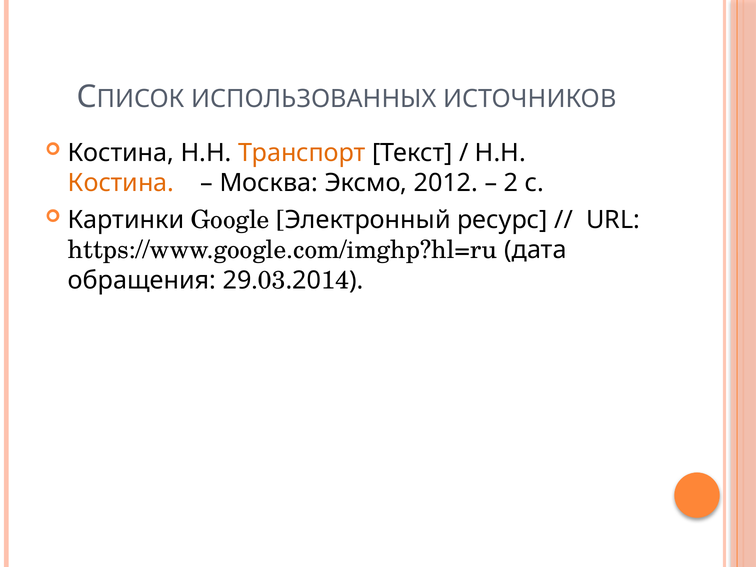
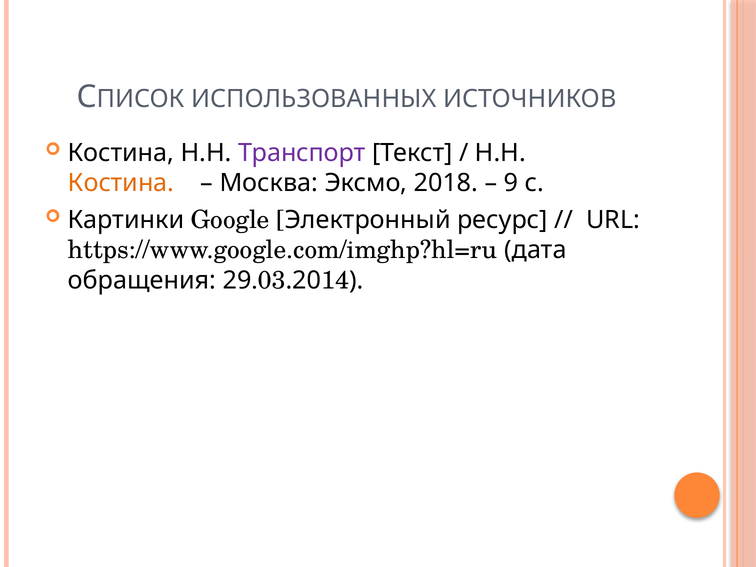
Транспорт colour: orange -> purple
2012: 2012 -> 2018
2: 2 -> 9
